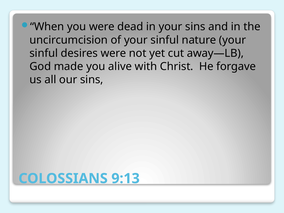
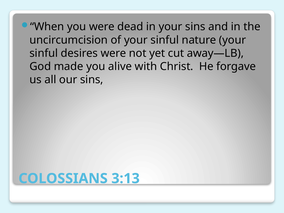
9:13: 9:13 -> 3:13
